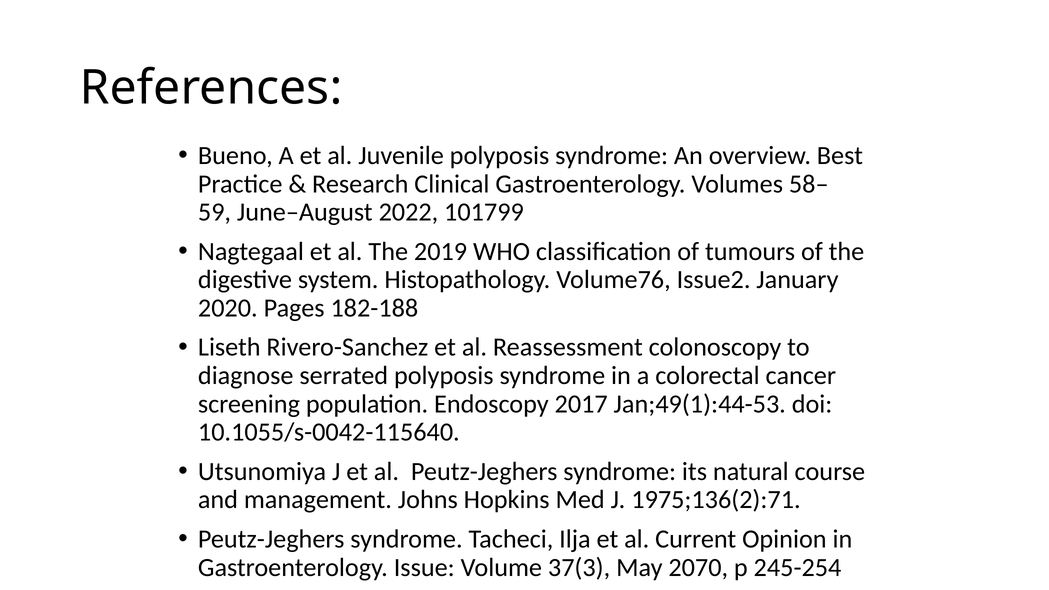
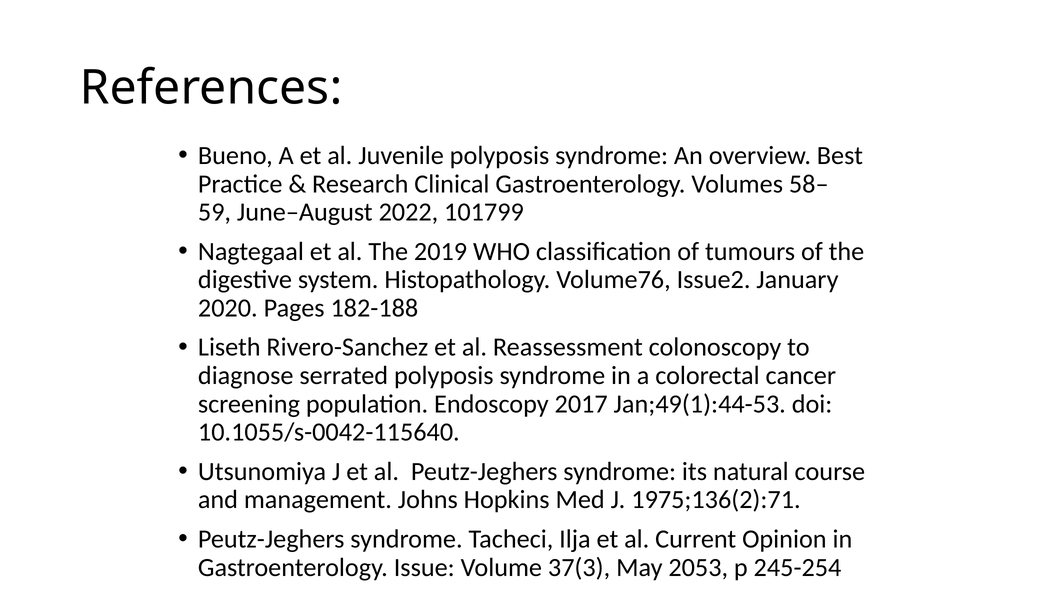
2070: 2070 -> 2053
